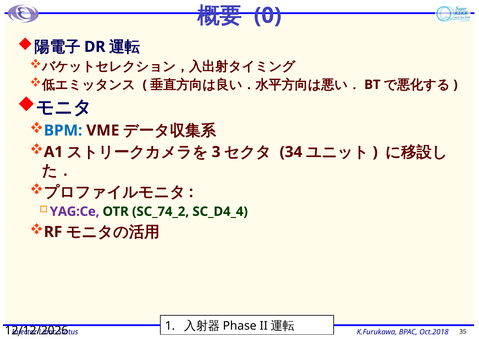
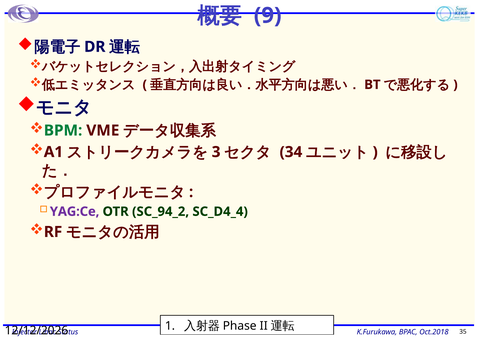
0: 0 -> 9
BPM colour: blue -> green
SC_74_2: SC_74_2 -> SC_94_2
